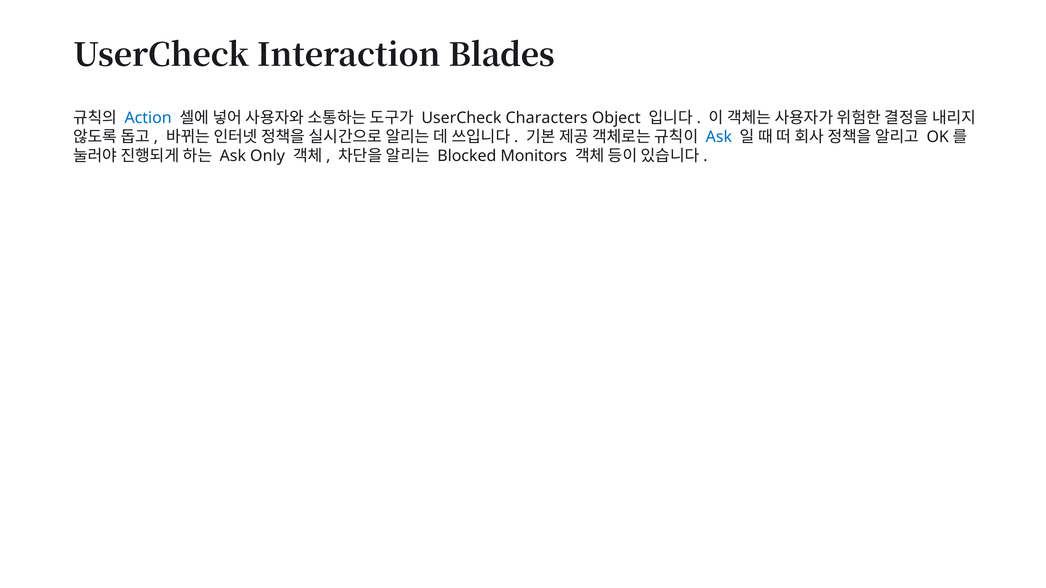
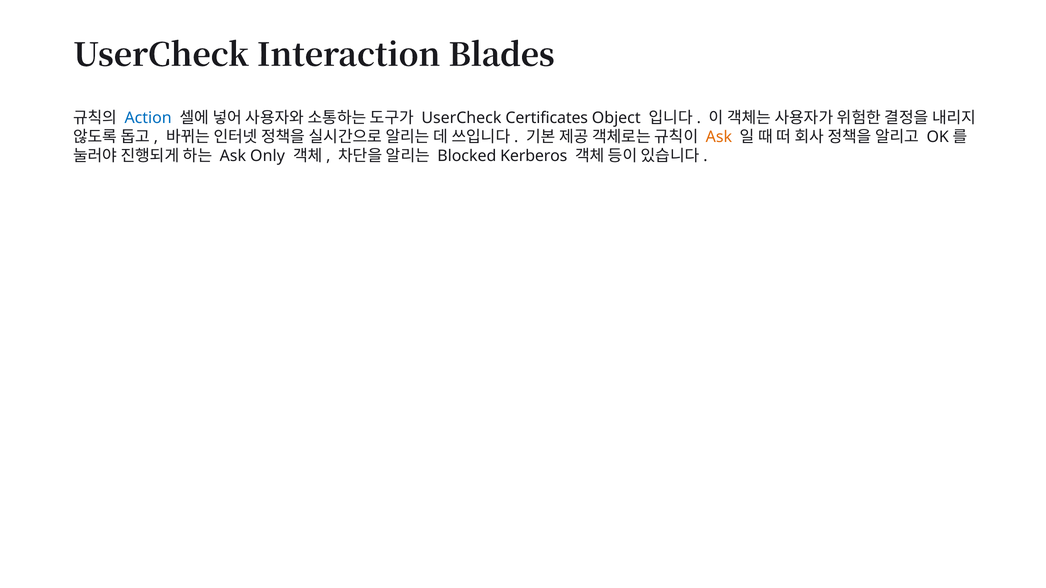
Characters: Characters -> Certificates
Ask at (719, 137) colour: blue -> orange
Monitors: Monitors -> Kerberos
